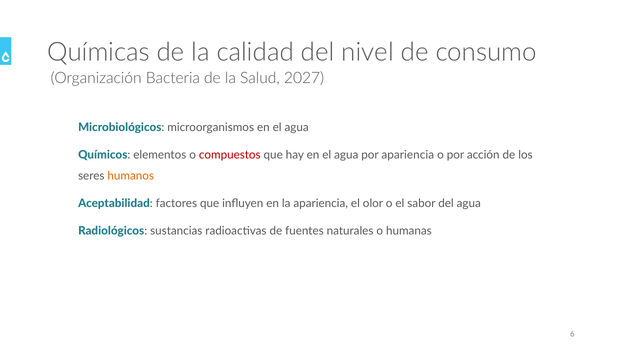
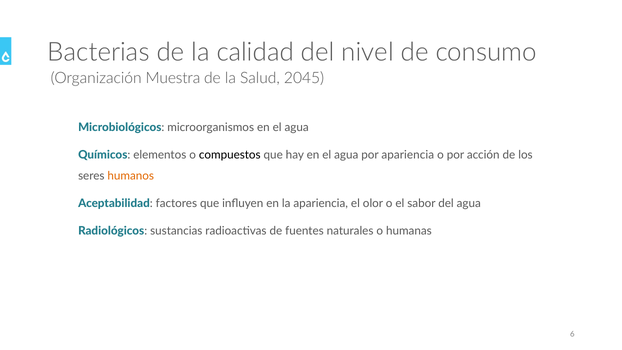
Químicas: Químicas -> Bacterias
Bacteria: Bacteria -> Muestra
2027: 2027 -> 2045
compuestos colour: red -> black
